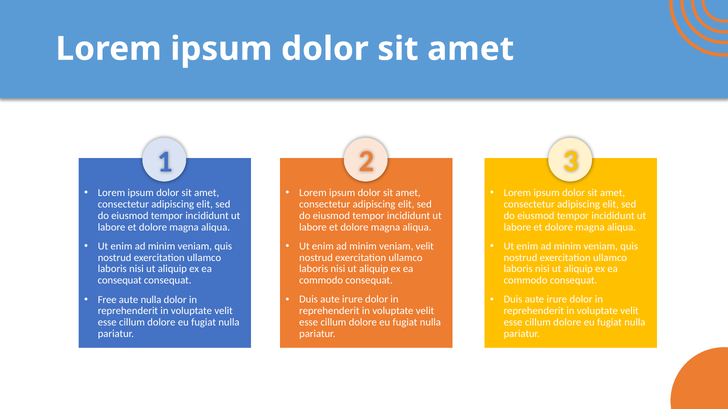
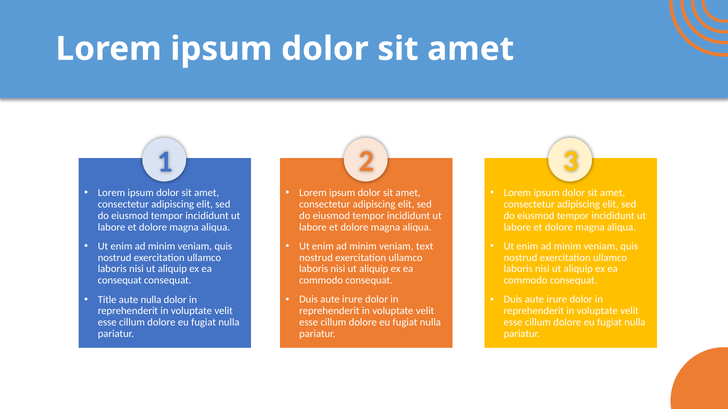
veniam velit: velit -> text
Free: Free -> Title
